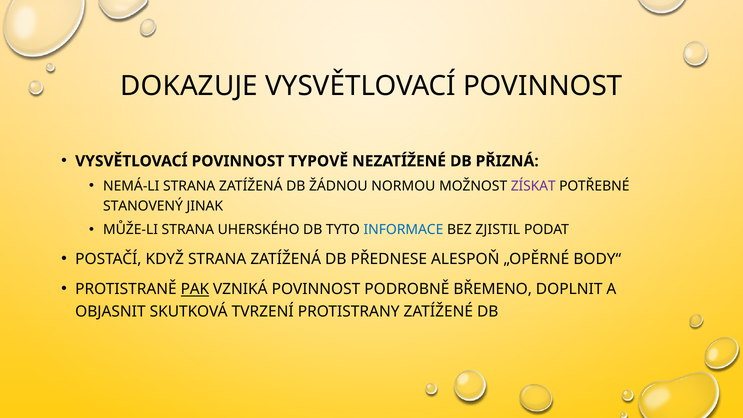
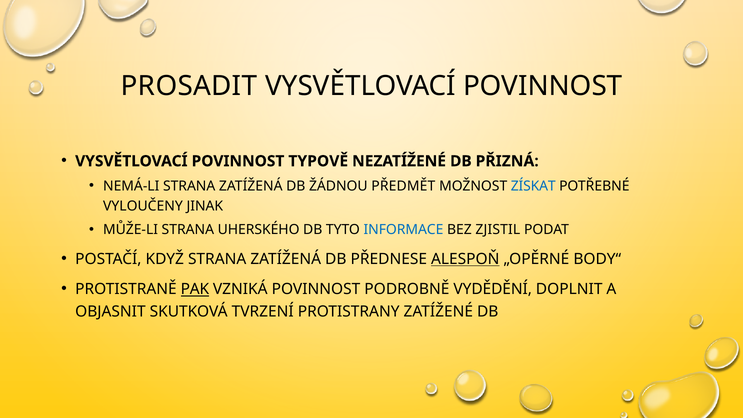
DOKAZUJE: DOKAZUJE -> PROSADIT
NORMOU: NORMOU -> PŘEDMĚT
ZÍSKAT colour: purple -> blue
STANOVENÝ: STANOVENÝ -> VYLOUČENY
ALESPOŇ underline: none -> present
BŘEMENO: BŘEMENO -> VYDĚDĚNÍ
